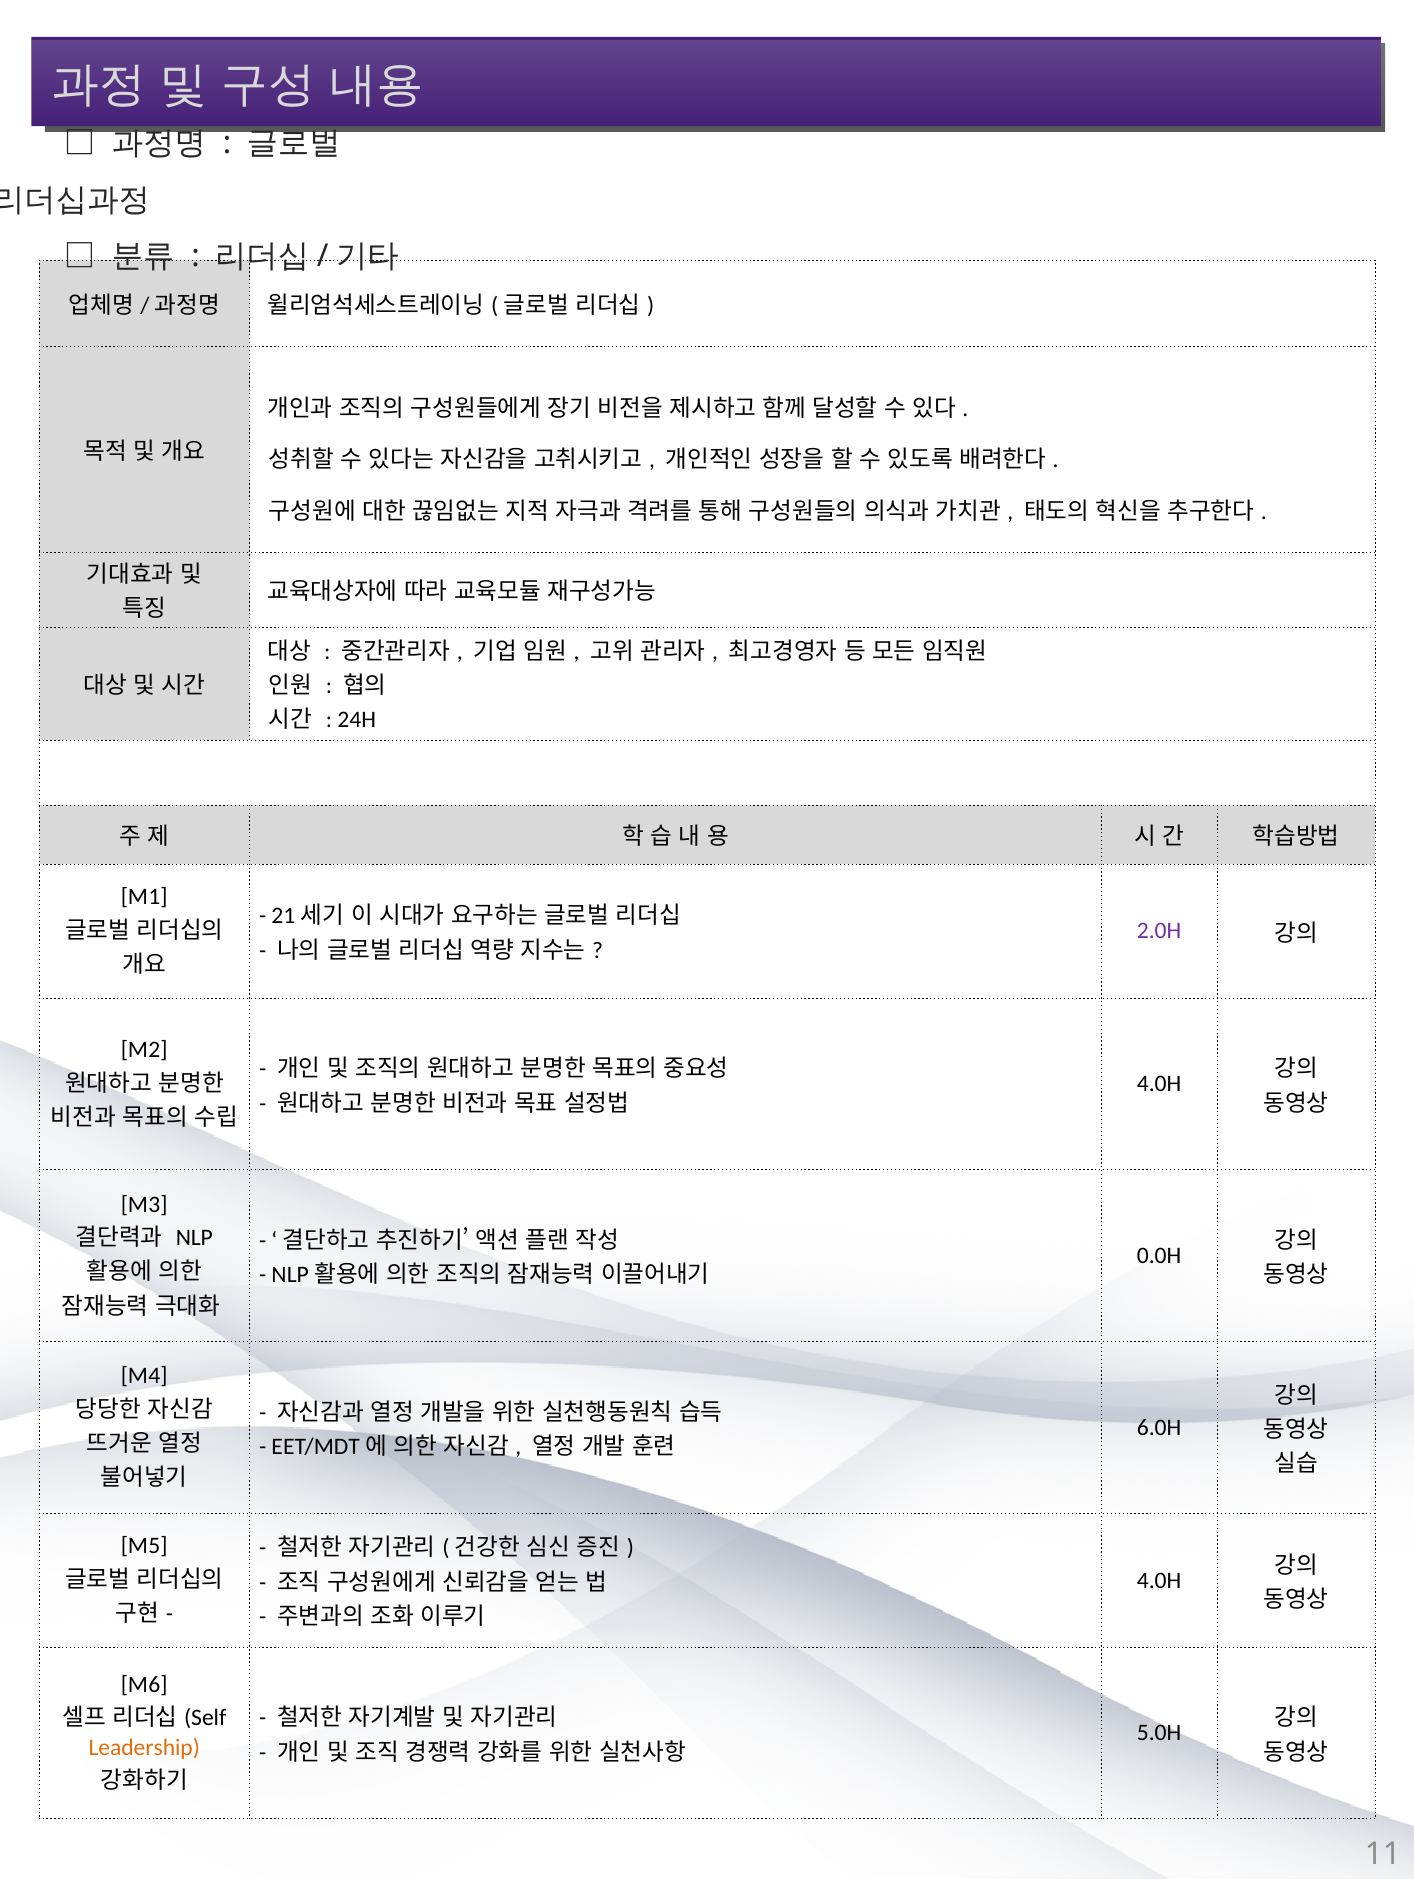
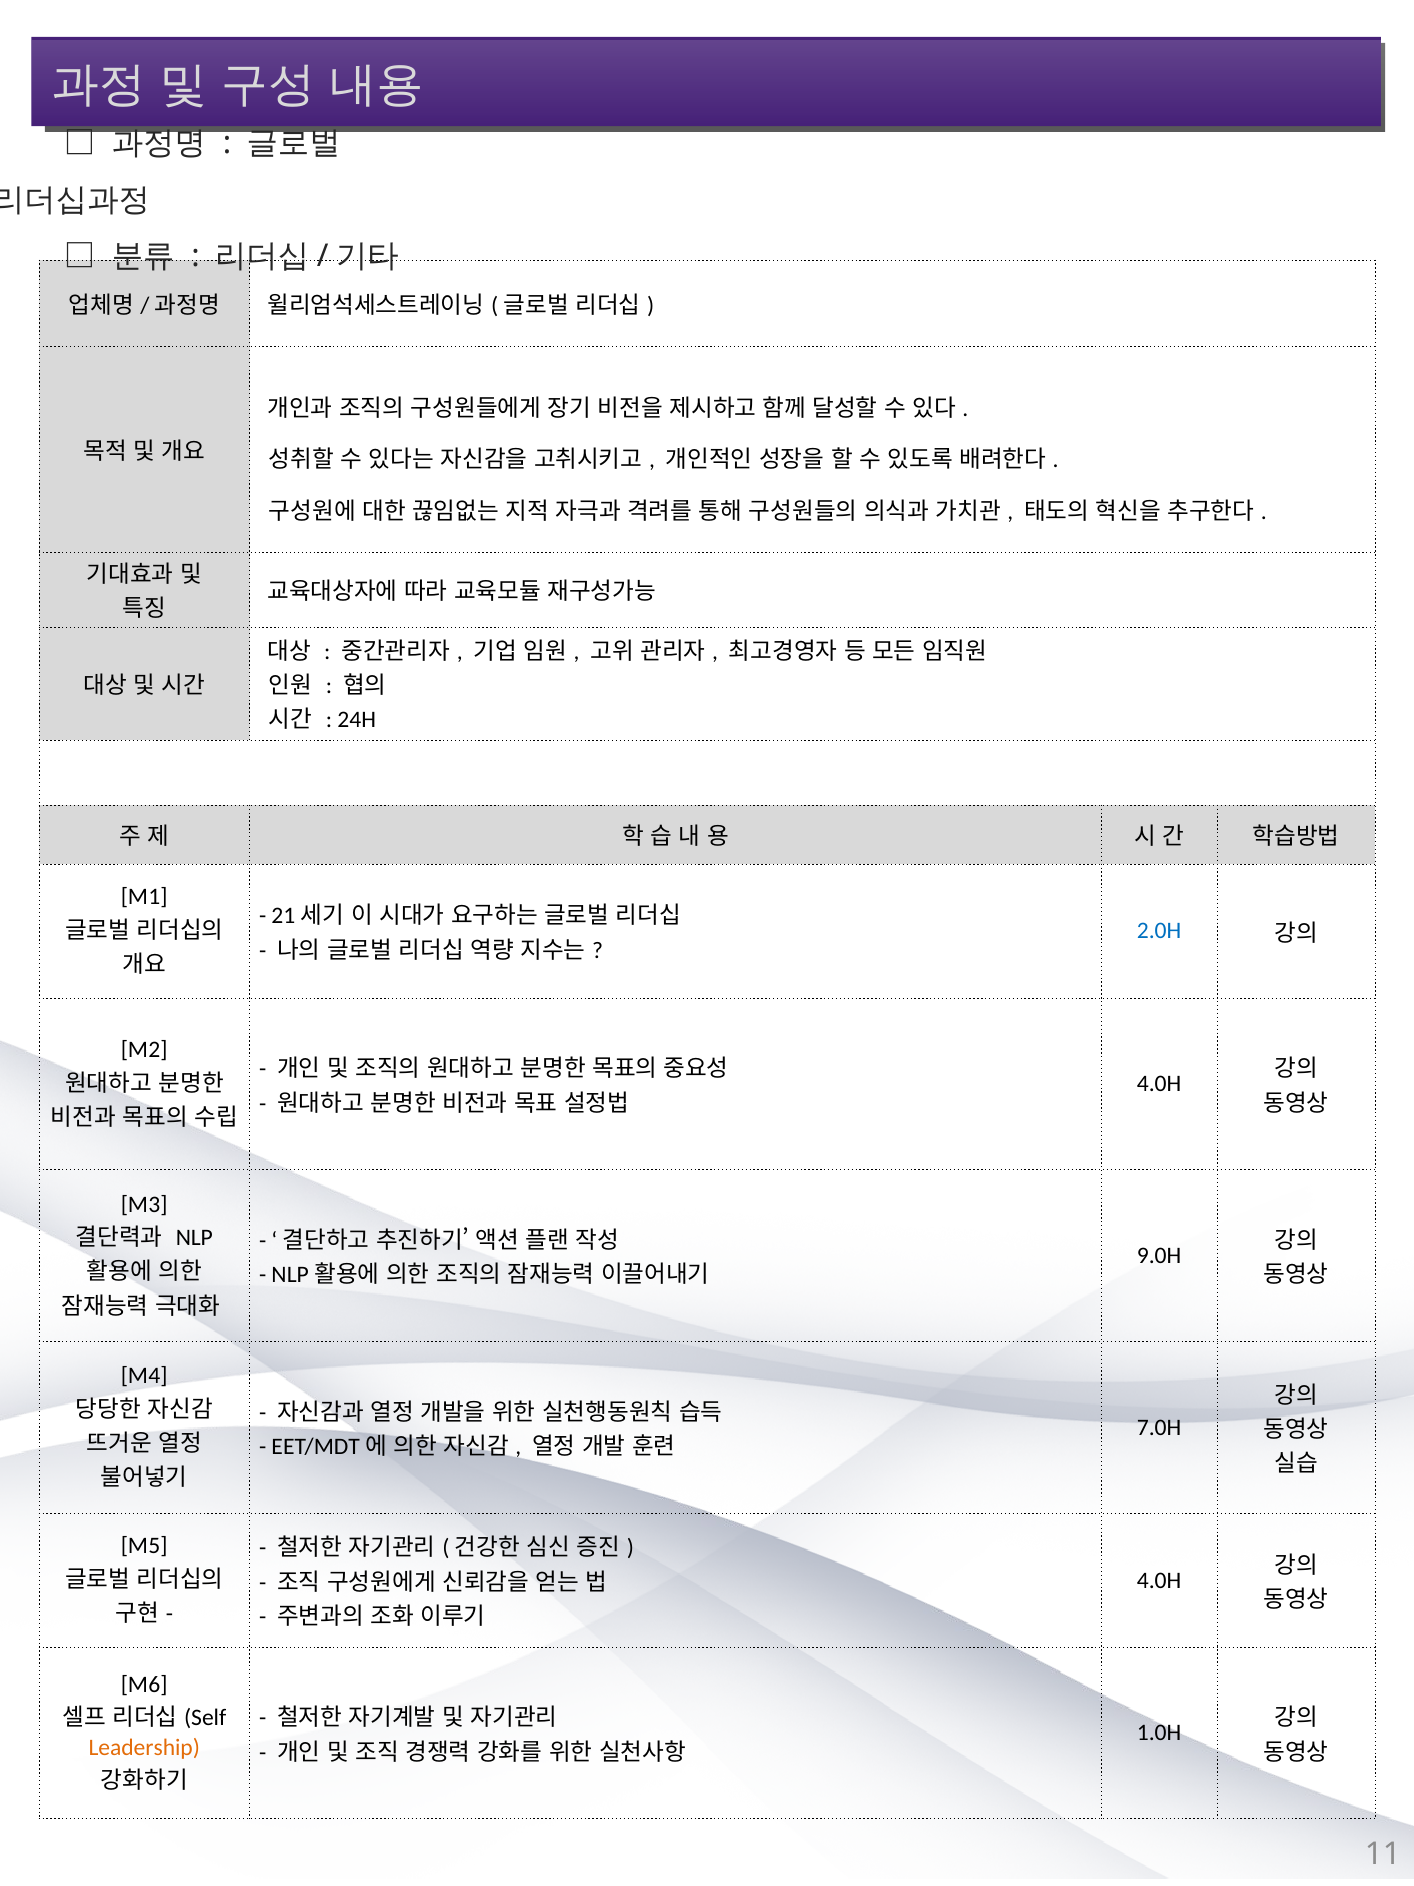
2.0H colour: purple -> blue
0.0H: 0.0H -> 9.0H
6.0H: 6.0H -> 7.0H
5.0H: 5.0H -> 1.0H
